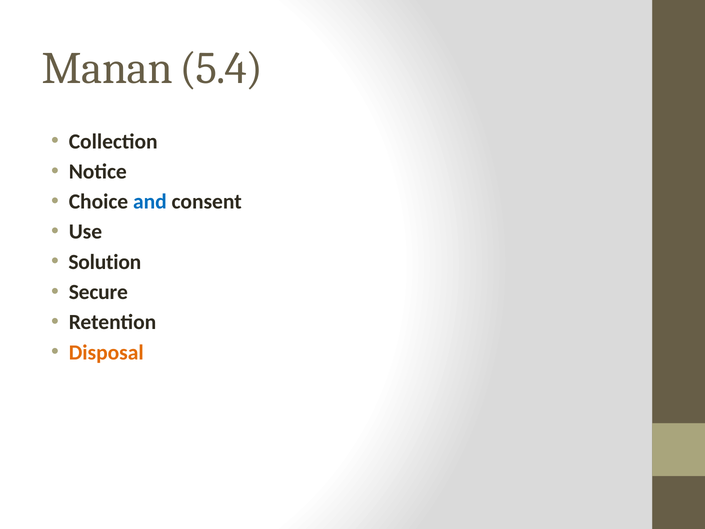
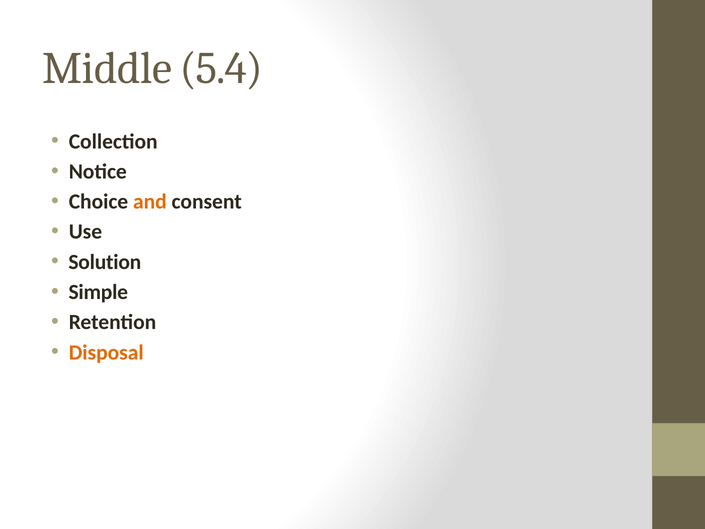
Manan: Manan -> Middle
and colour: blue -> orange
Secure: Secure -> Simple
